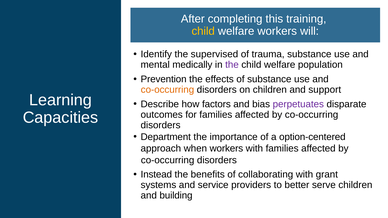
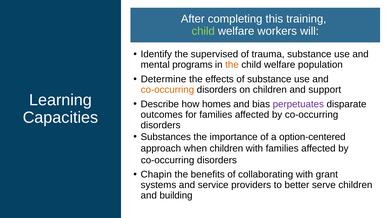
child at (203, 31) colour: yellow -> light green
medically: medically -> programs
the at (232, 65) colour: purple -> orange
Prevention: Prevention -> Determine
factors: factors -> homes
Department: Department -> Substances
when workers: workers -> children
Instead: Instead -> Chapin
